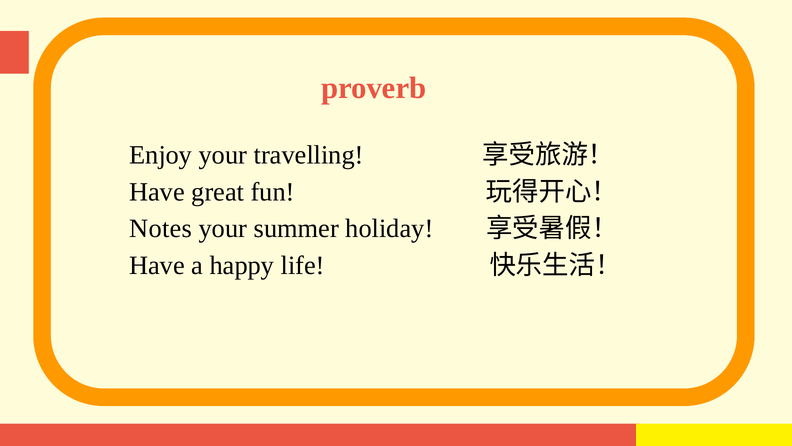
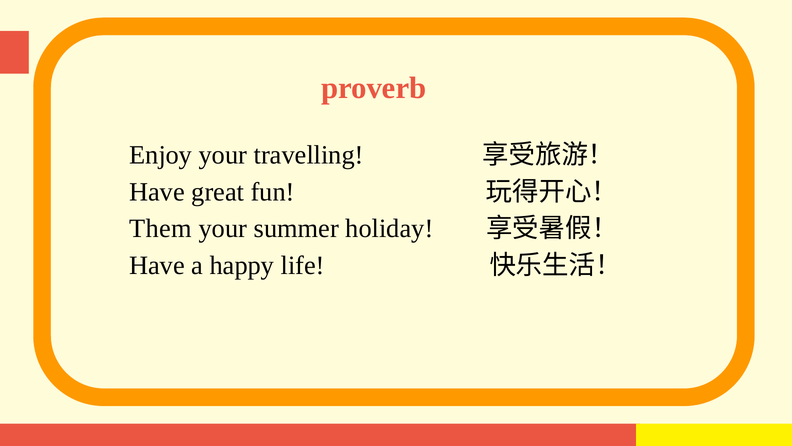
Notes: Notes -> Them
